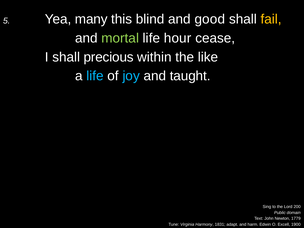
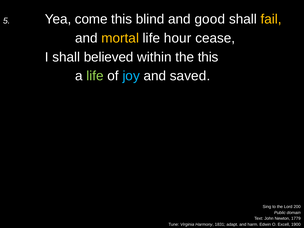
many: many -> come
mortal colour: light green -> yellow
precious: precious -> believed
the like: like -> this
life at (95, 76) colour: light blue -> light green
taught: taught -> saved
